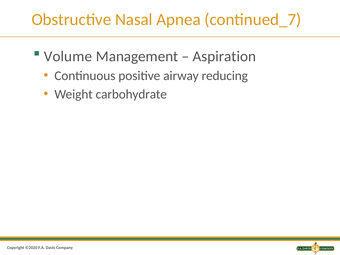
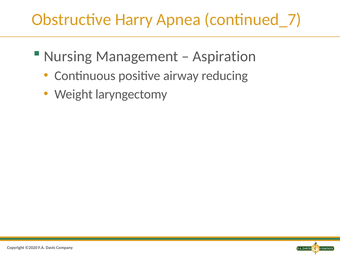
Nasal: Nasal -> Harry
Volume: Volume -> Nursing
carbohydrate: carbohydrate -> laryngectomy
